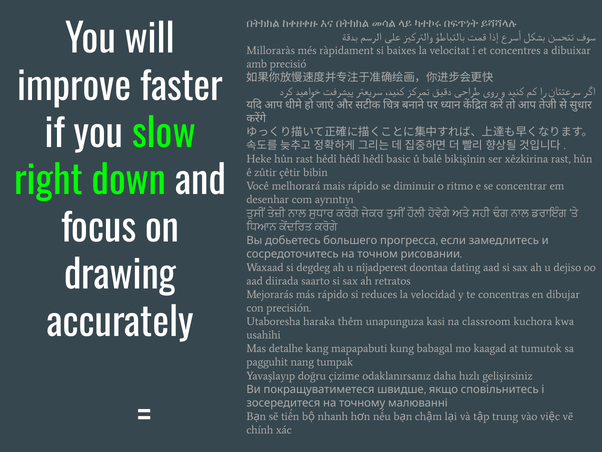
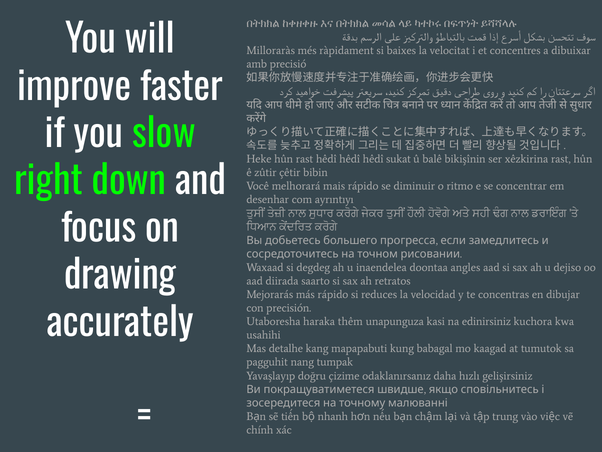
basic: basic -> sukat
nîjadperest: nîjadperest -> inaendelea
dating: dating -> angles
classroom: classroom -> edinirsiniz
